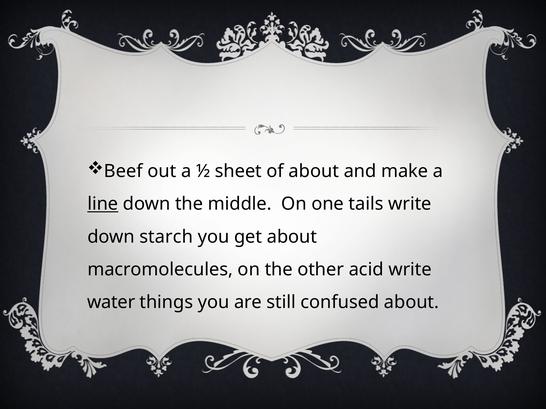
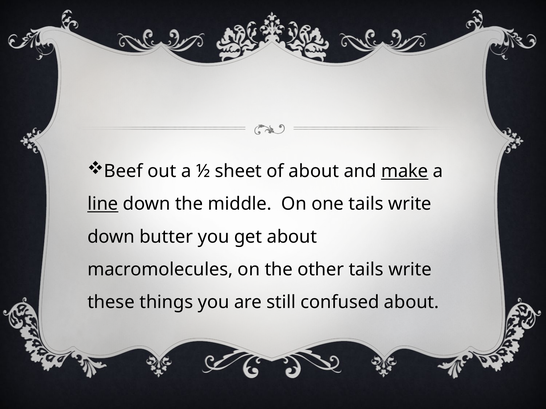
make underline: none -> present
starch: starch -> butter
other acid: acid -> tails
water: water -> these
